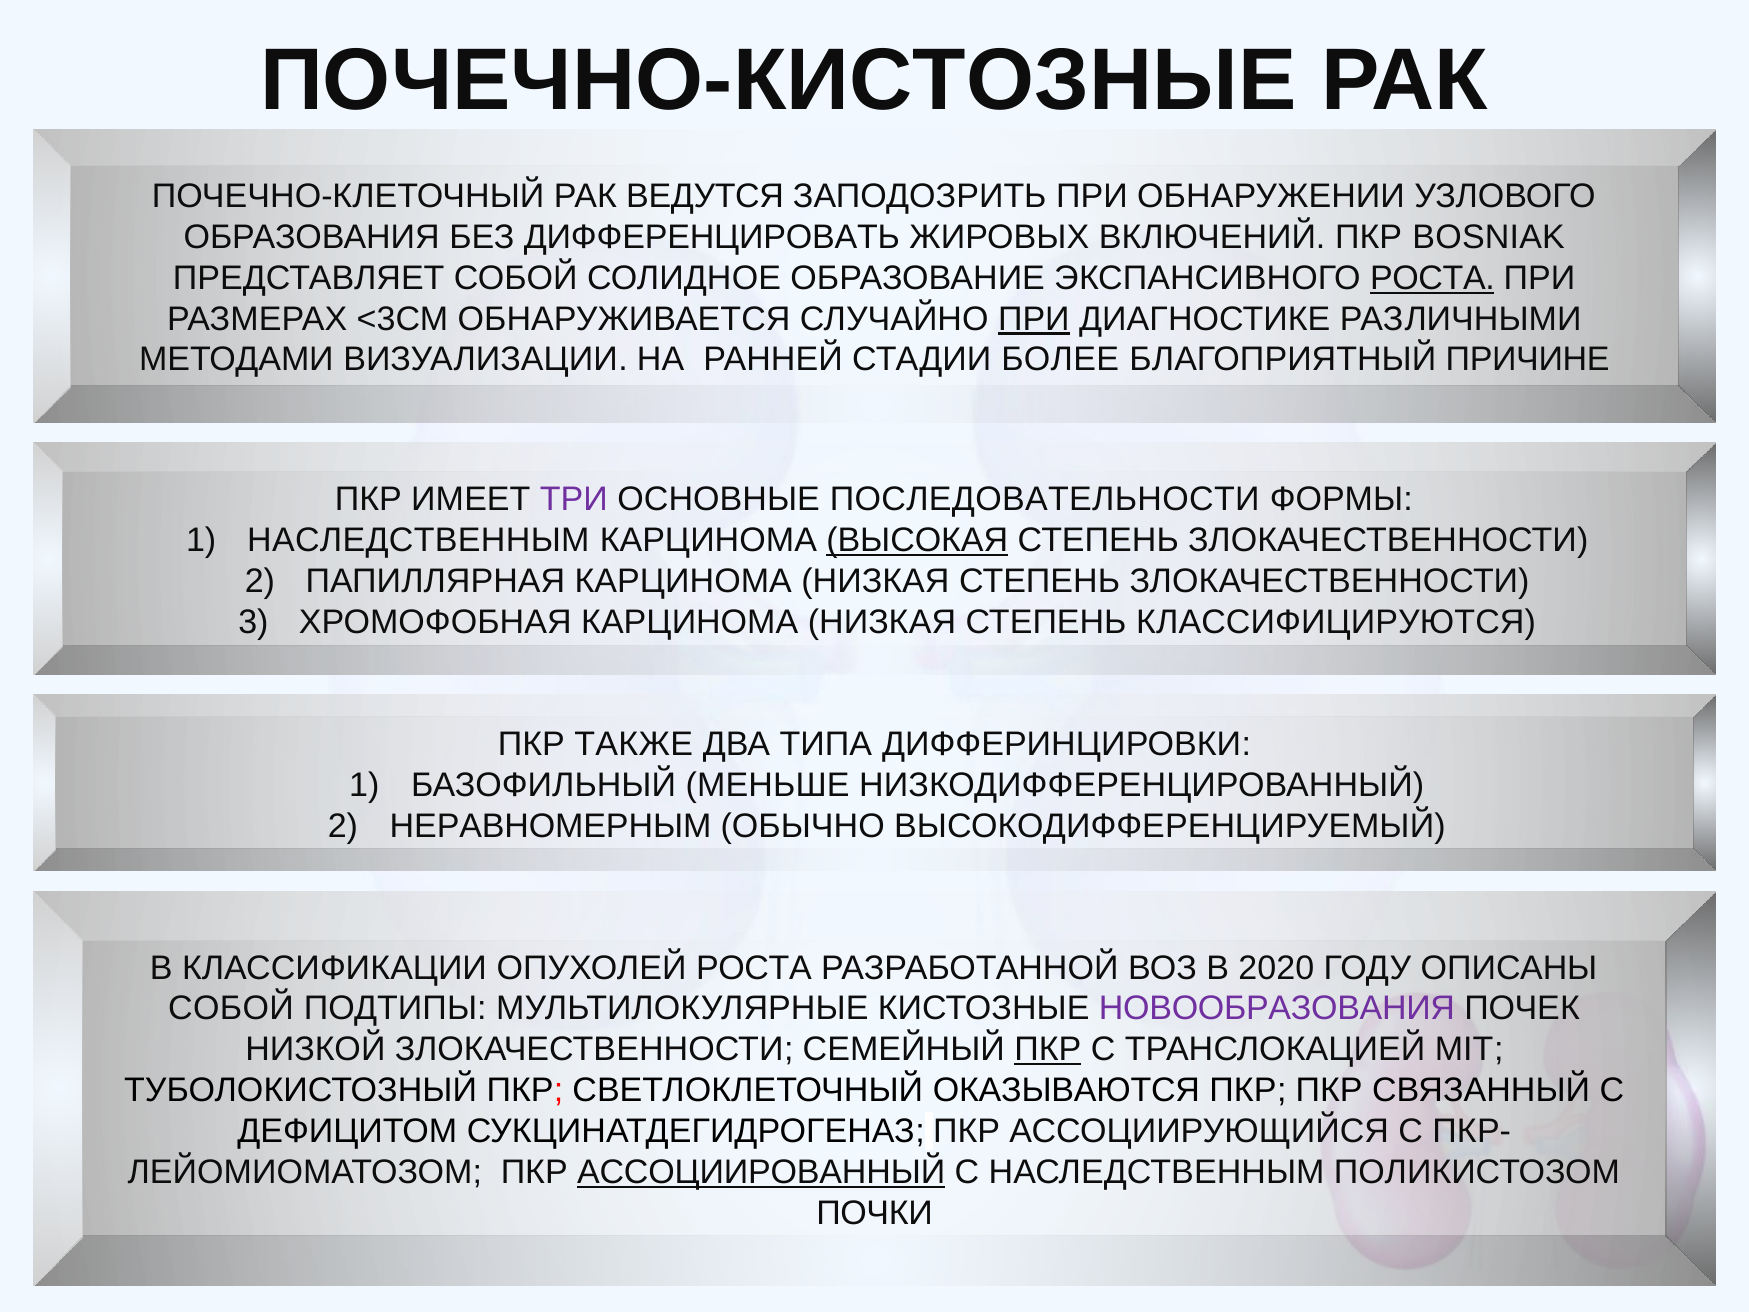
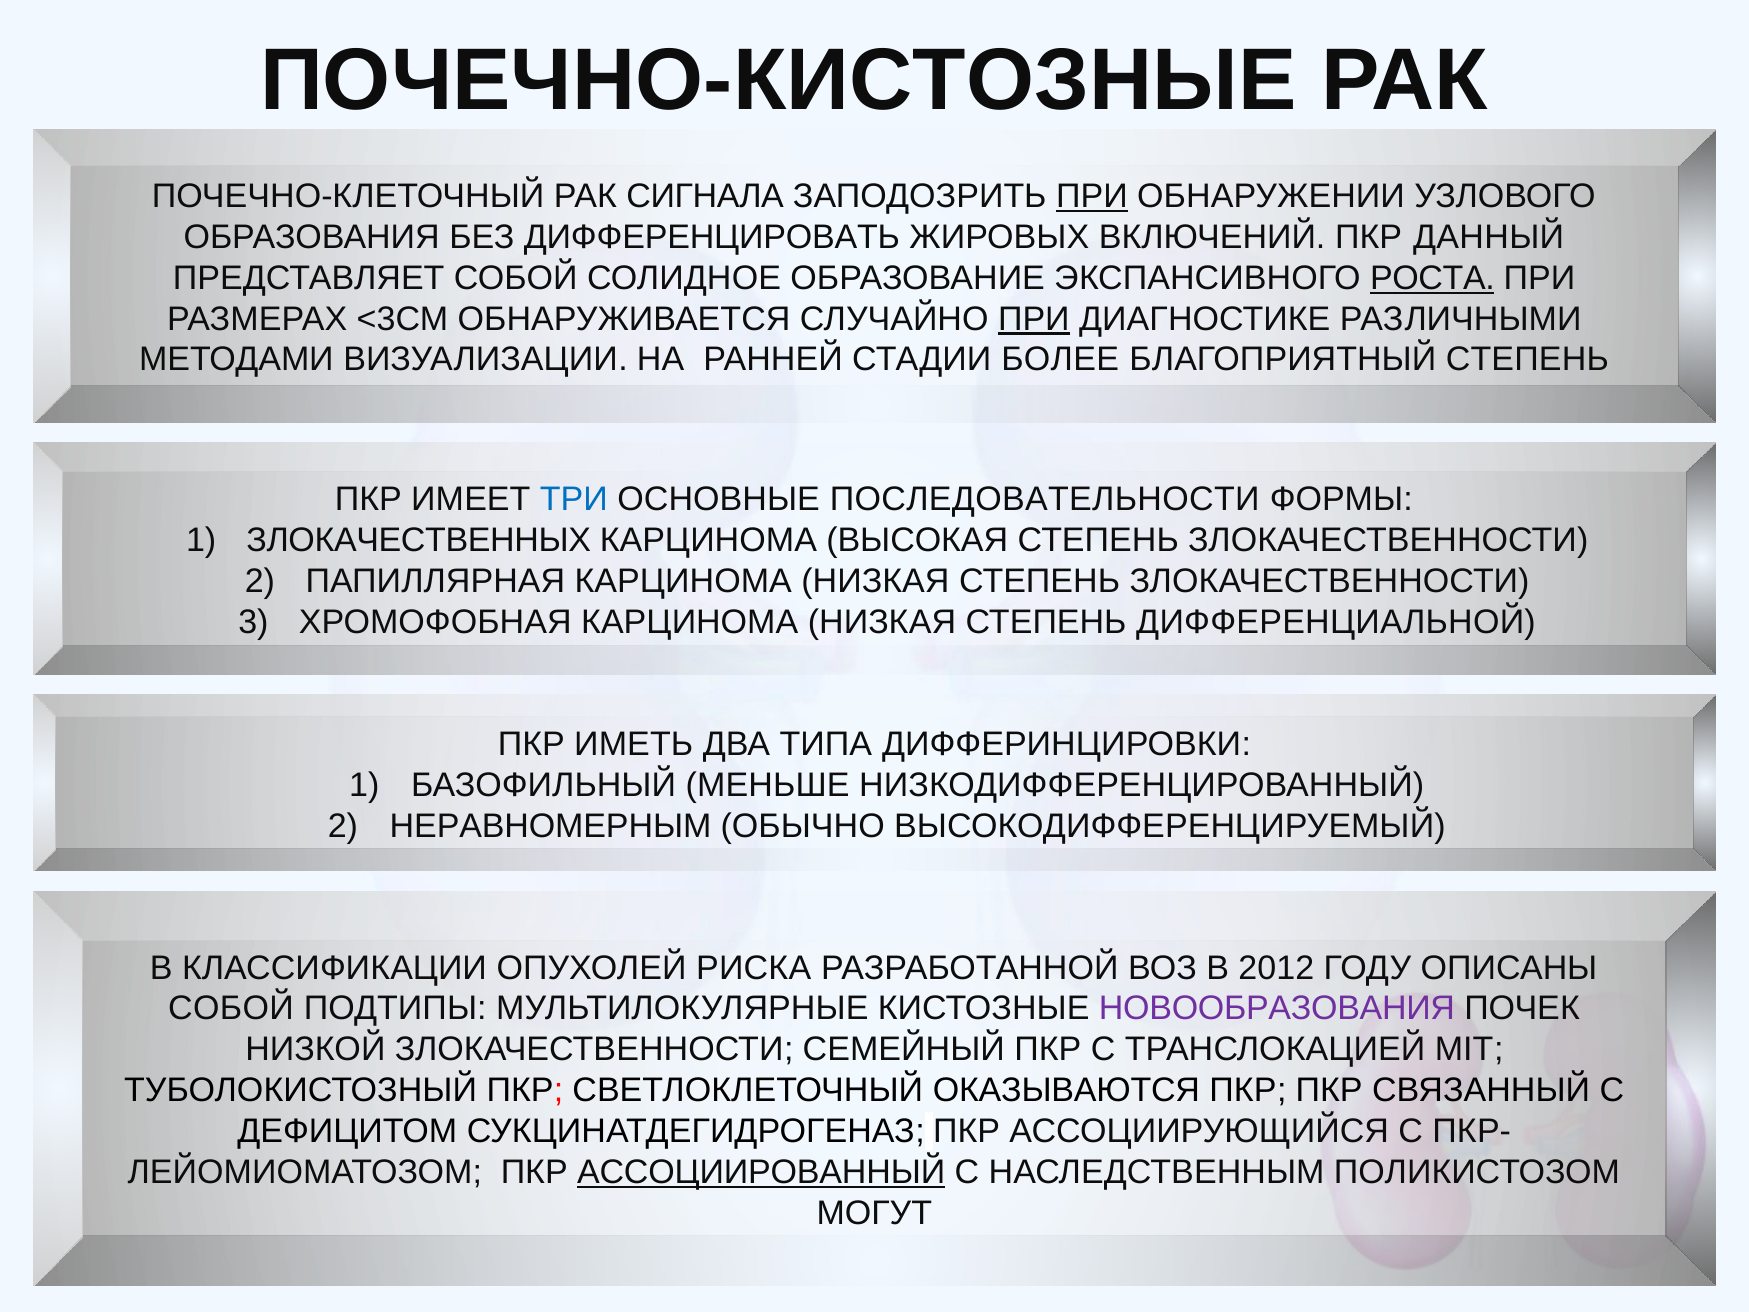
ВЕДУТСЯ: ВЕДУТСЯ -> СИГНАЛА
ПРИ at (1092, 196) underline: none -> present
BOSNIAK: BOSNIAK -> ДАННЫЙ
БЛАГОПРИЯТНЫЙ ПРИЧИНЕ: ПРИЧИНЕ -> СТЕПЕНЬ
ТРИ colour: purple -> blue
НАСЛЕДСТВЕННЫМ at (418, 540): НАСЛЕДСТВЕННЫМ -> ЗЛОКАЧЕСТВЕННЫХ
ВЫСОКАЯ underline: present -> none
КЛАССИФИЦИРУЮТСЯ: КЛАССИФИЦИРУЮТСЯ -> ДИФФЕРЕНЦИАЛЬНОЙ
ТАКЖЕ: ТАКЖЕ -> ИМЕТЬ
ОПУХОЛЕЙ РОСТА: РОСТА -> РИСКА
2020: 2020 -> 2012
ПКР at (1048, 1049) underline: present -> none
ПОЧКИ: ПОЧКИ -> МОГУТ
